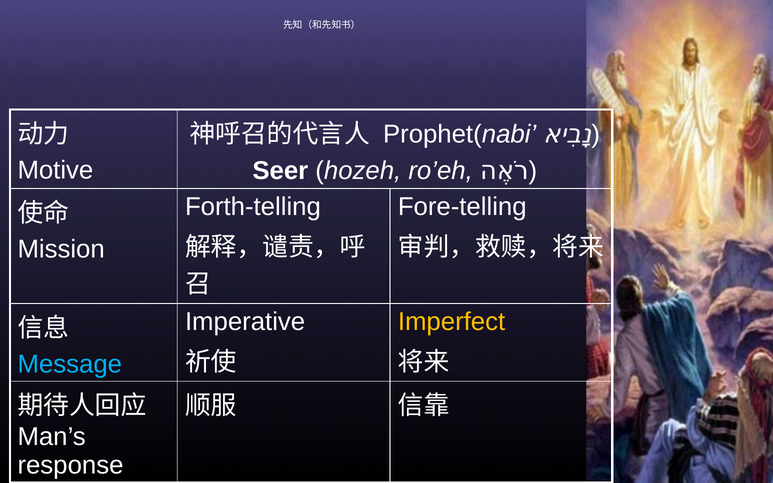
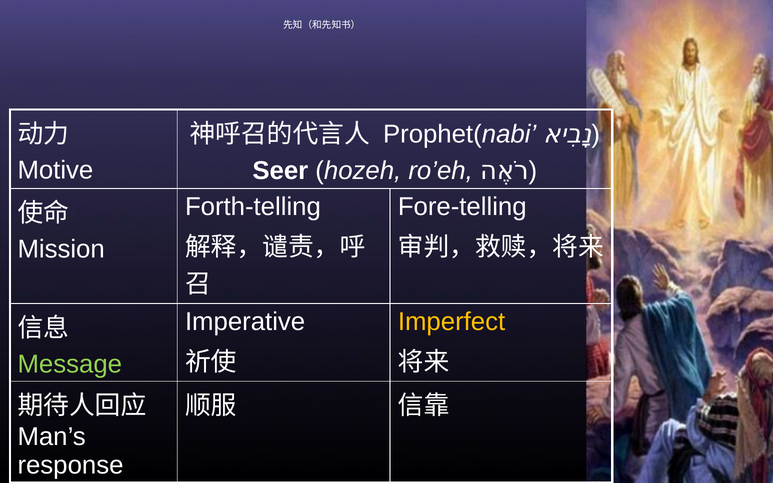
Message colour: light blue -> light green
